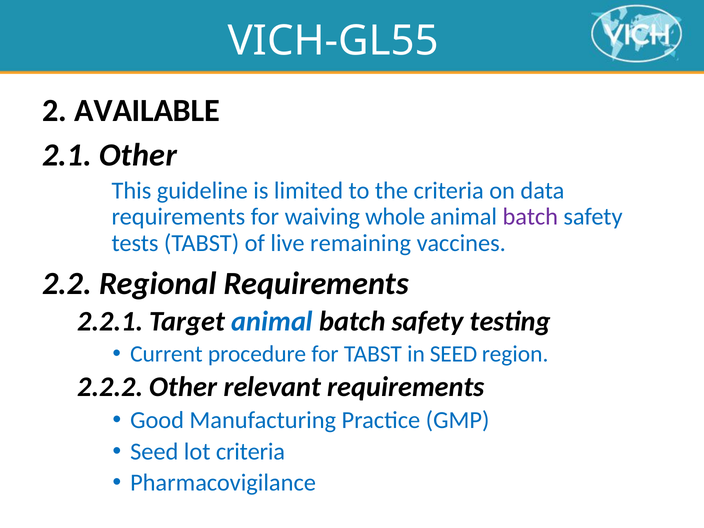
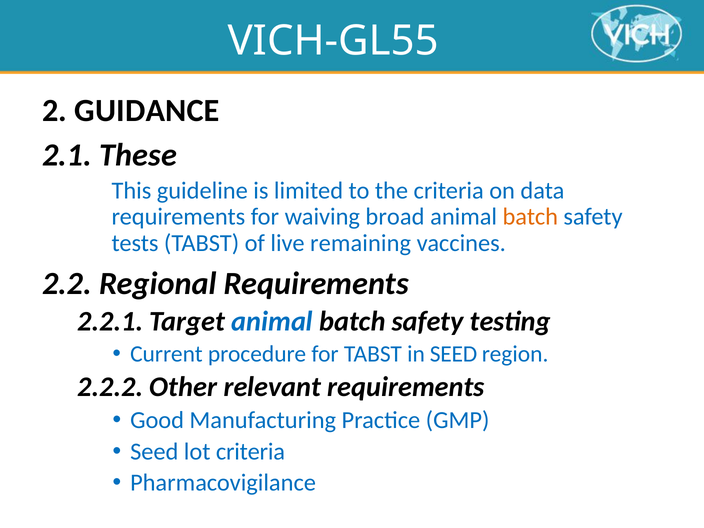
AVAILABLE: AVAILABLE -> GUIDANCE
2.1 Other: Other -> These
whole: whole -> broad
batch at (530, 217) colour: purple -> orange
